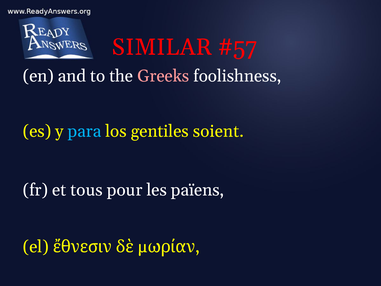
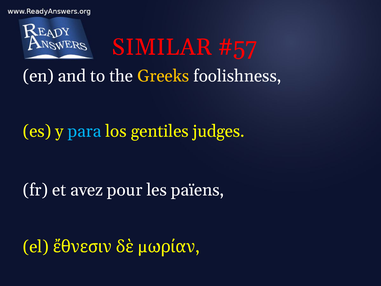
Greeks colour: pink -> yellow
soient: soient -> judges
tous: tous -> avez
